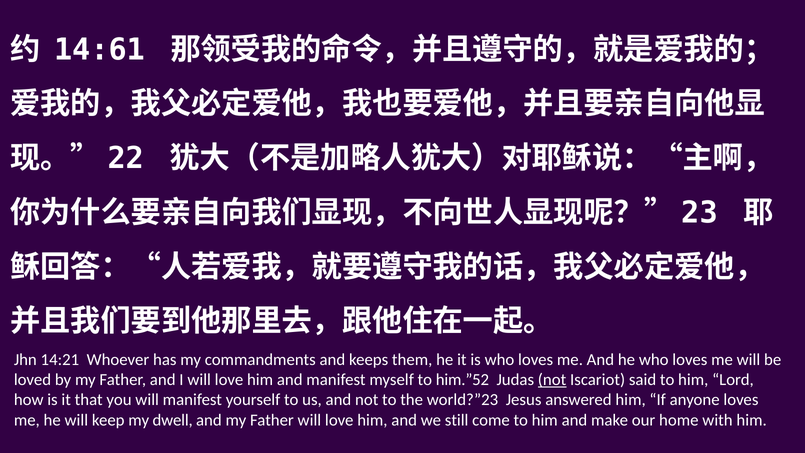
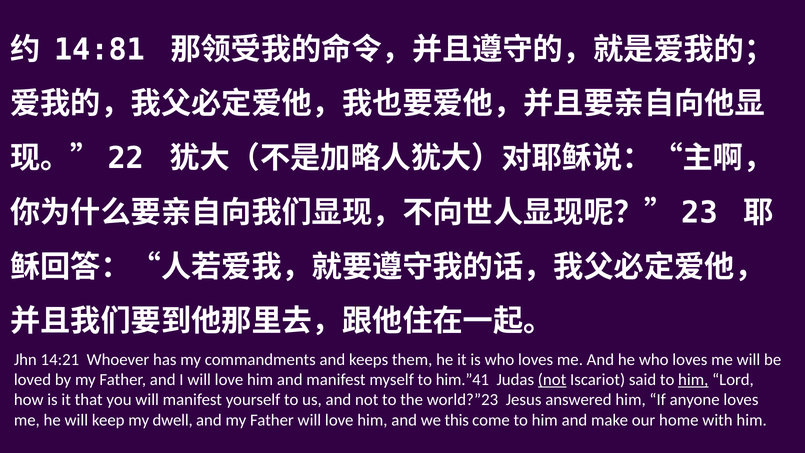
14:61: 14:61 -> 14:81
him.”52: him.”52 -> him.”41
him at (693, 380) underline: none -> present
still: still -> this
